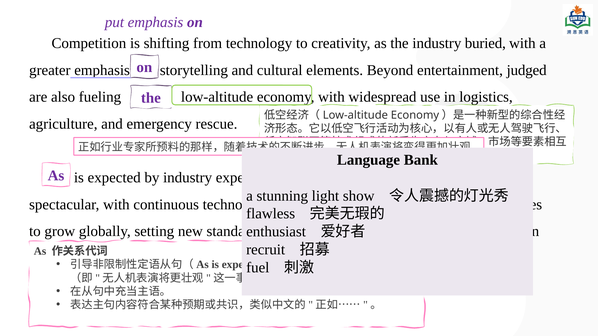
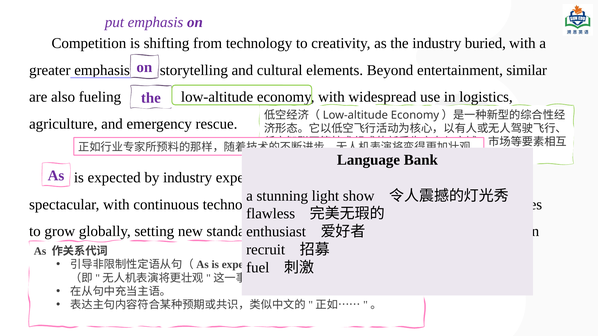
judged: judged -> similar
